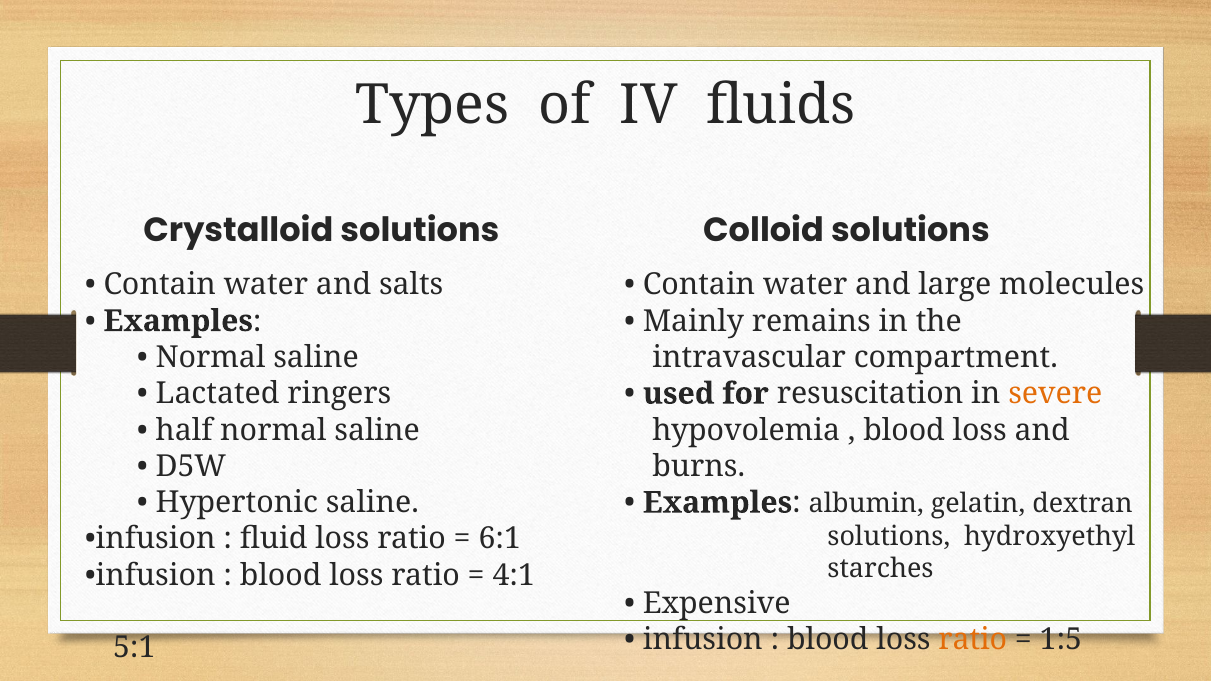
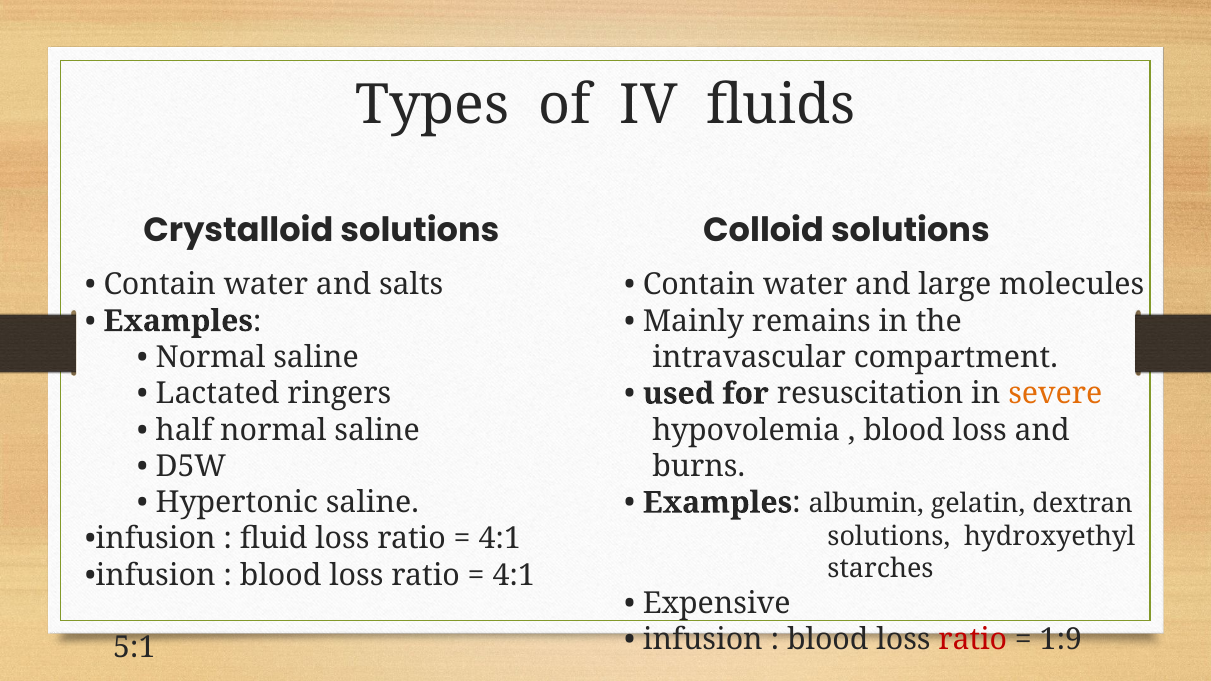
6:1 at (500, 539): 6:1 -> 4:1
ratio at (973, 640) colour: orange -> red
1:5: 1:5 -> 1:9
